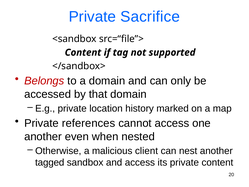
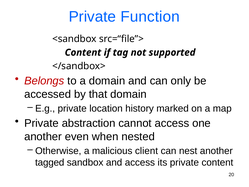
Sacrifice: Sacrifice -> Function
references: references -> abstraction
